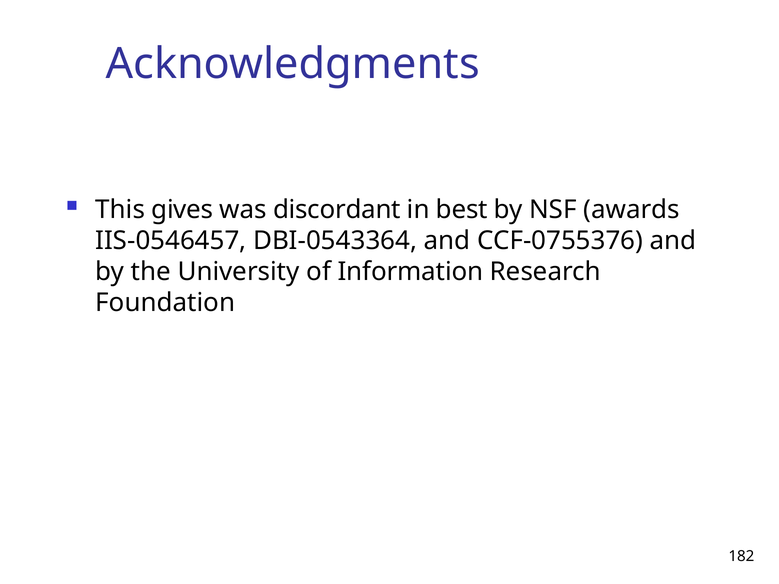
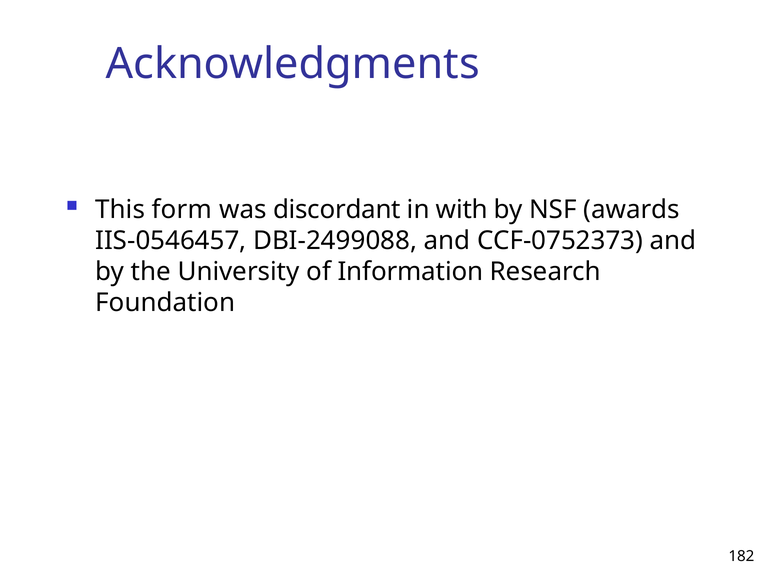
gives: gives -> form
best: best -> with
DBI-0543364: DBI-0543364 -> DBI-2499088
CCF-0755376: CCF-0755376 -> CCF-0752373
